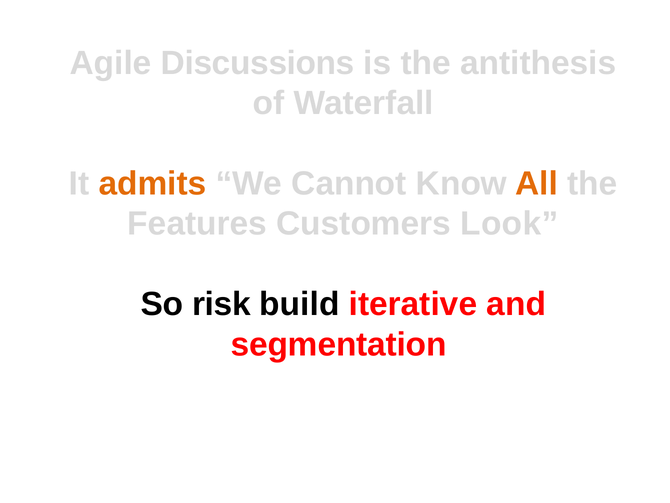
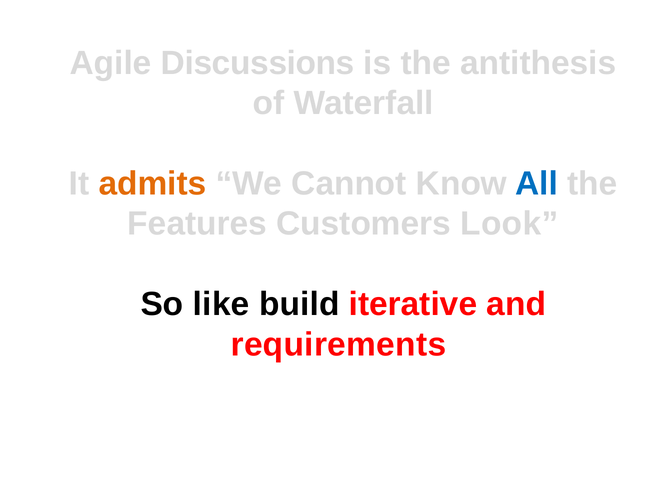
All colour: orange -> blue
risk: risk -> like
segmentation: segmentation -> requirements
